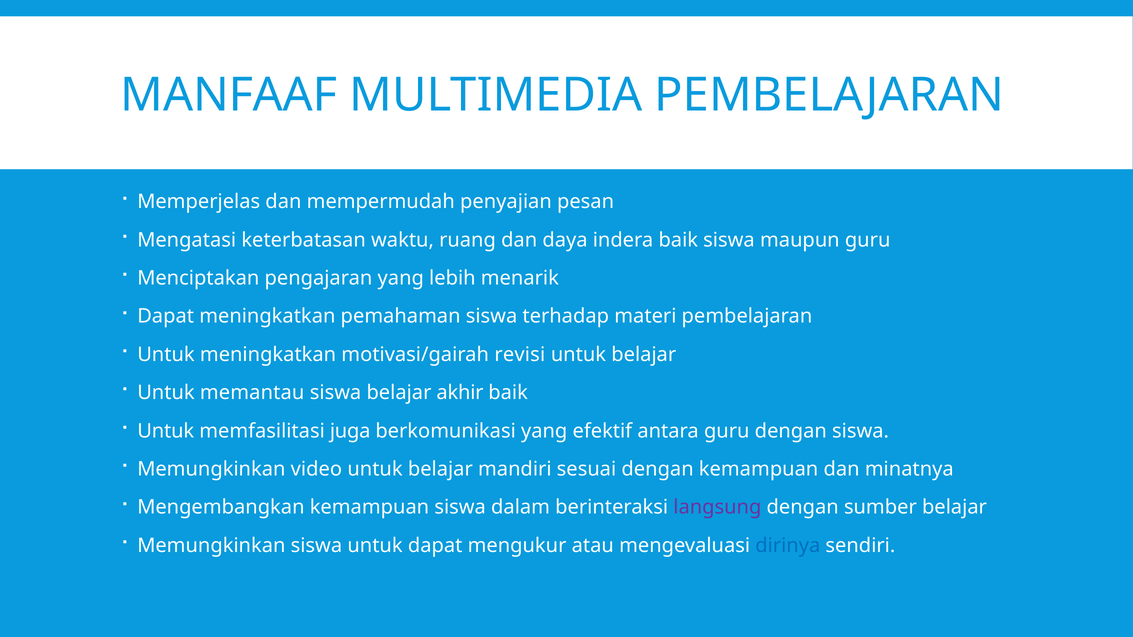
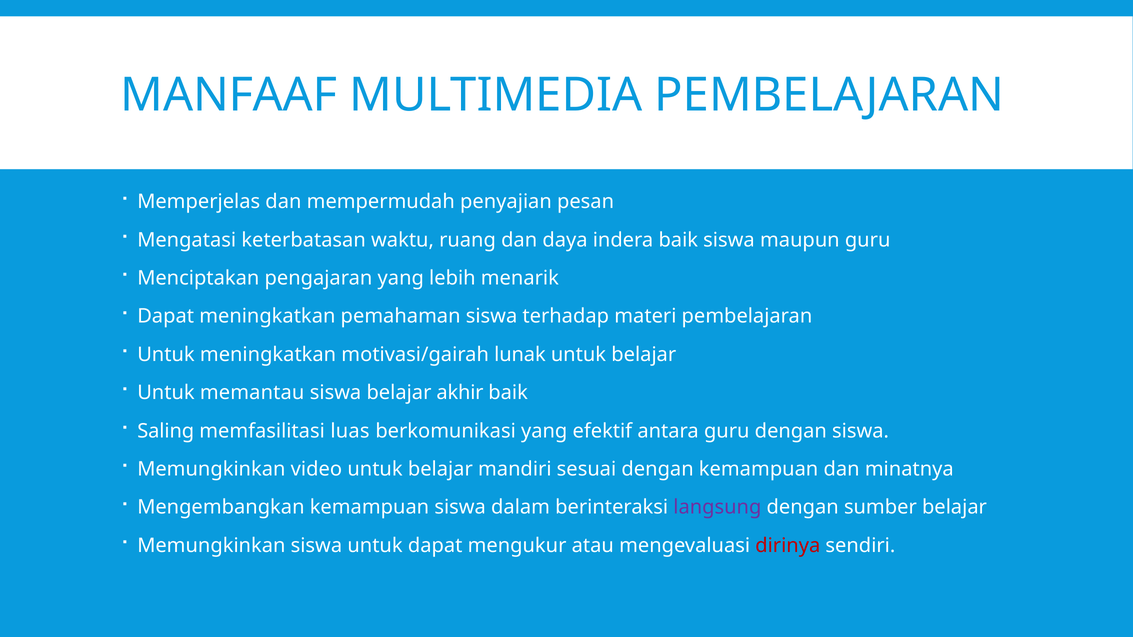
revisi: revisi -> lunak
Untuk at (166, 431): Untuk -> Saling
juga: juga -> luas
dirinya colour: blue -> red
